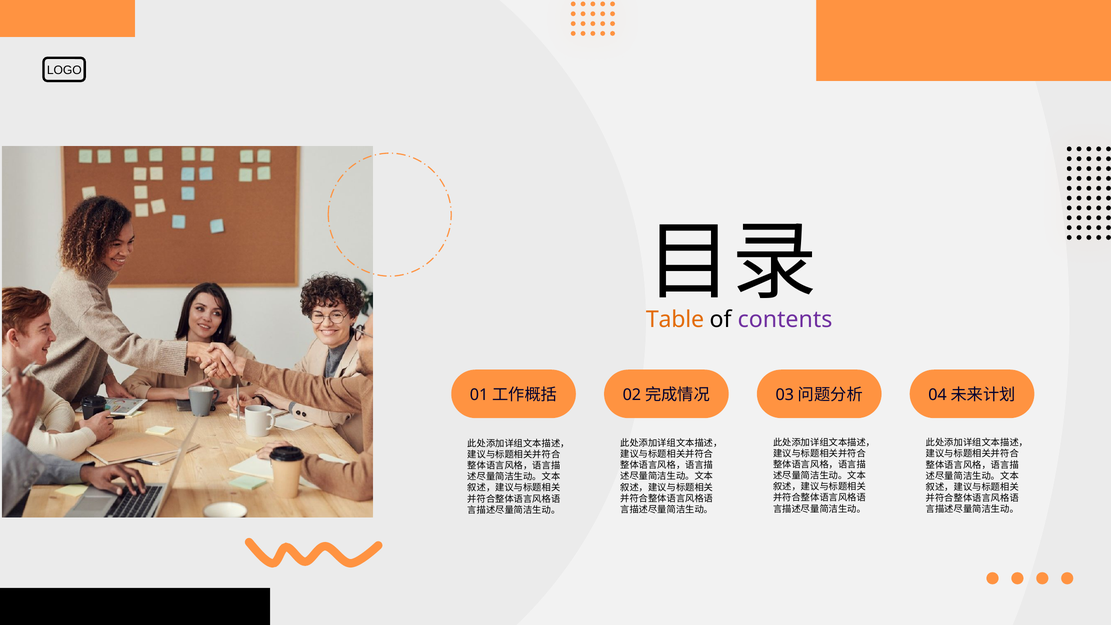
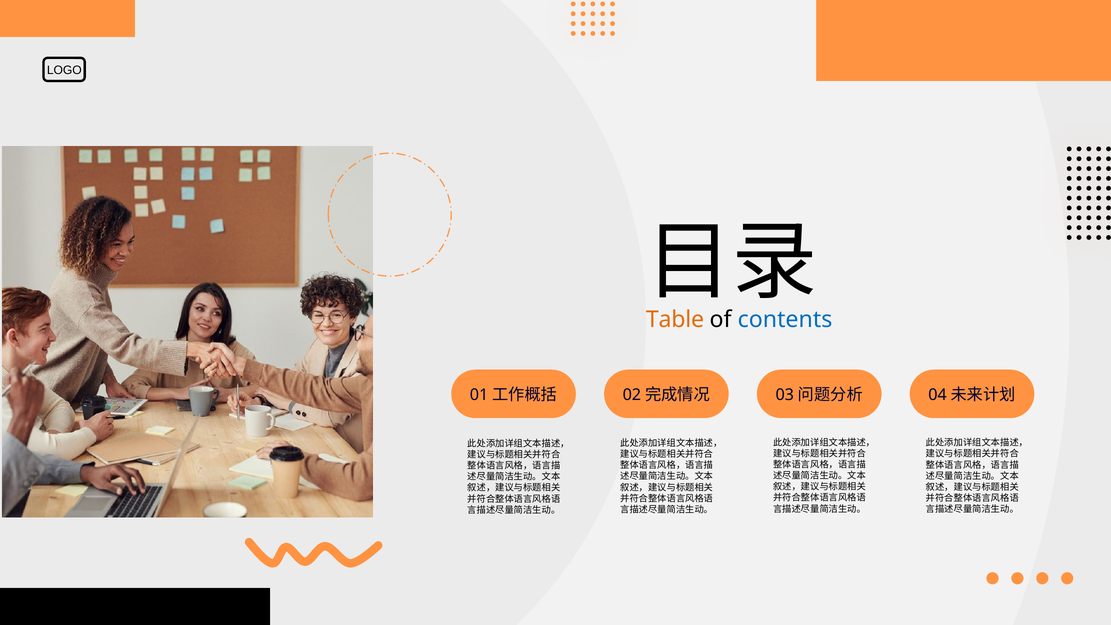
contents colour: purple -> blue
